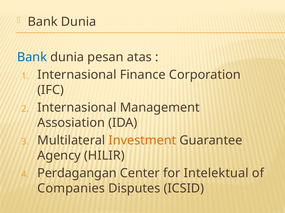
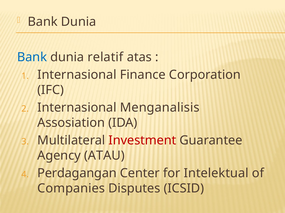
pesan: pesan -> relatif
Management: Management -> Menganalisis
Investment colour: orange -> red
HILIR: HILIR -> ATAU
